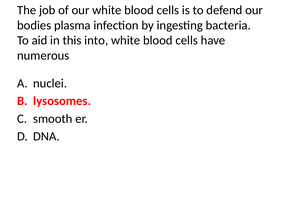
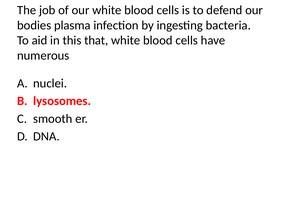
into: into -> that
